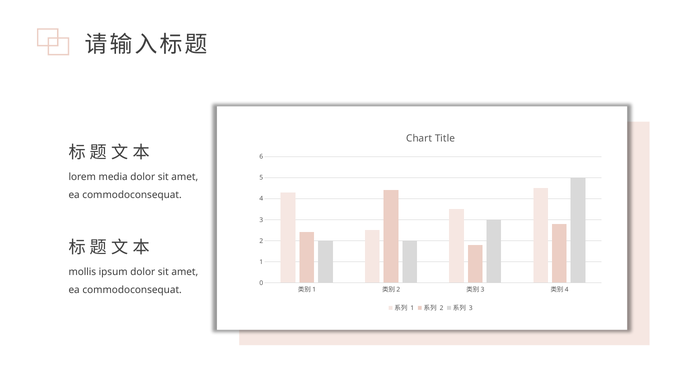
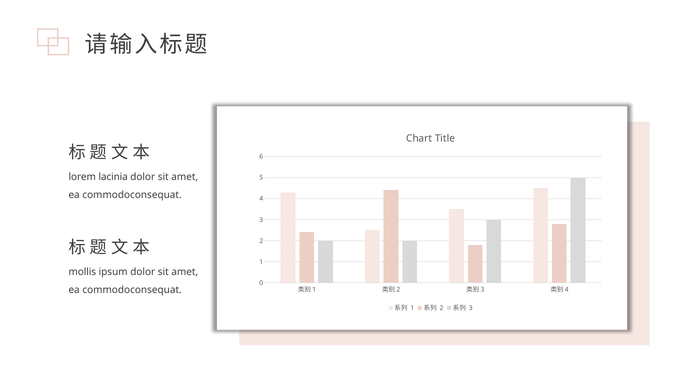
media: media -> lacinia
